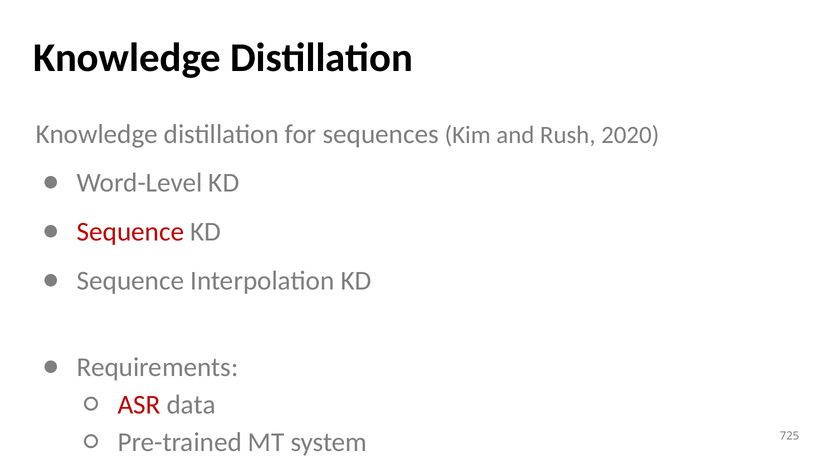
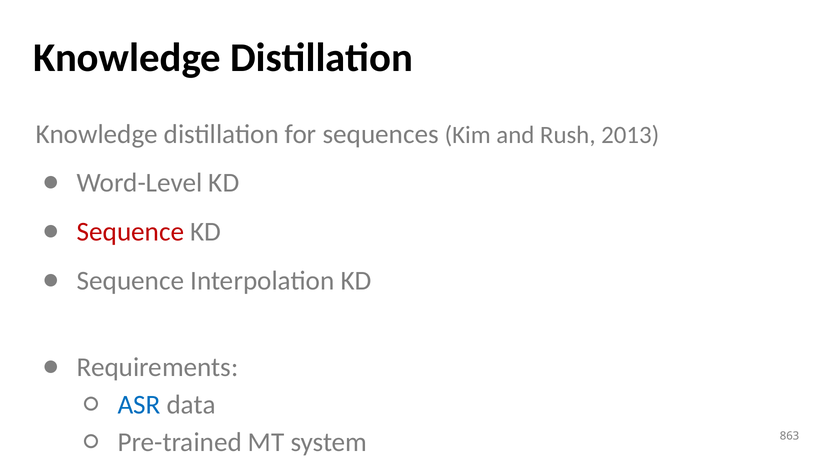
2020: 2020 -> 2013
ASR colour: red -> blue
725: 725 -> 863
